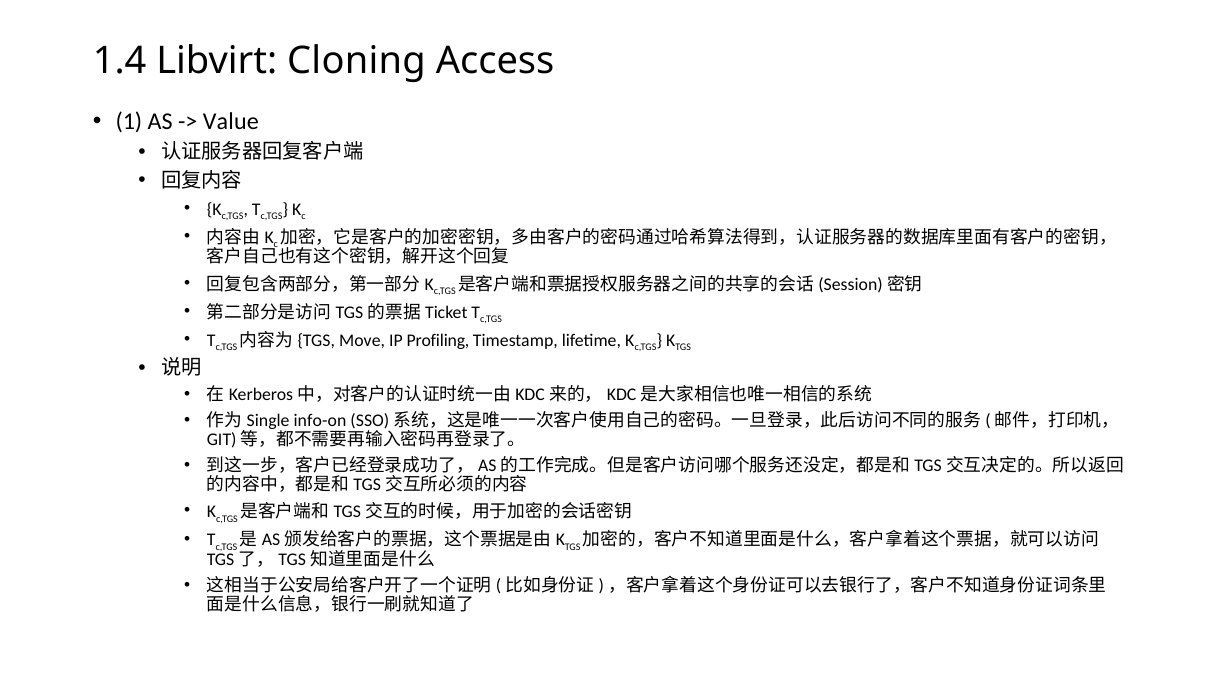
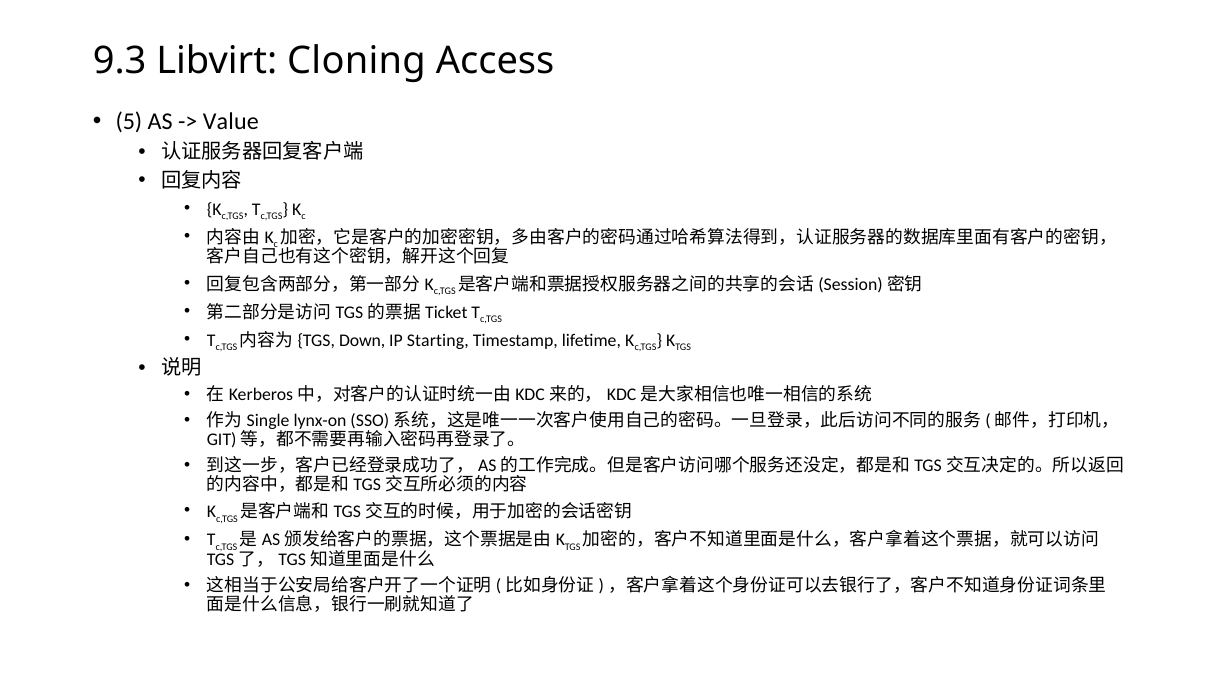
1.4: 1.4 -> 9.3
1: 1 -> 5
Move: Move -> Down
Profiling: Profiling -> Starting
info-on: info-on -> lynx-on
